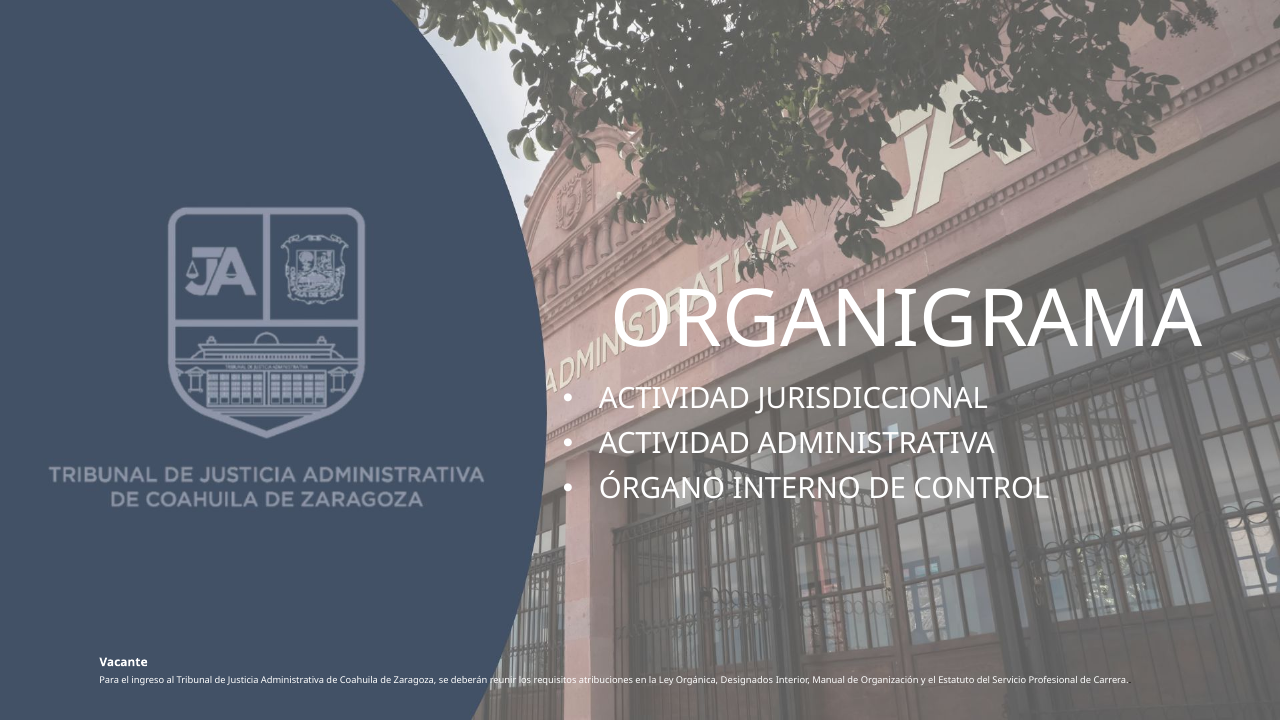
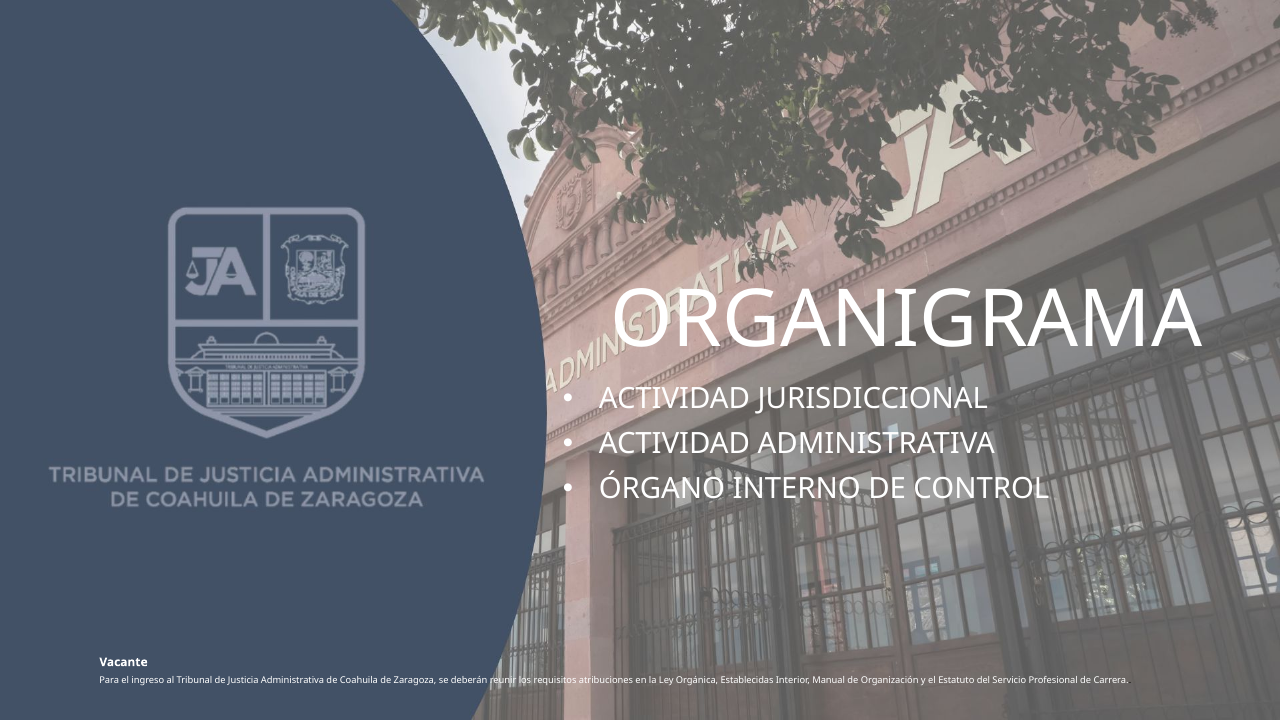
Designados: Designados -> Establecidas
